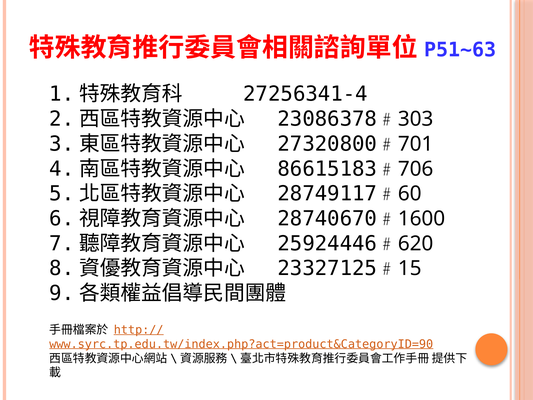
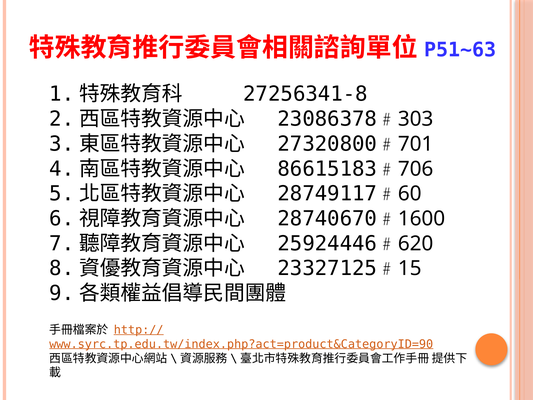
27256341-4: 27256341-4 -> 27256341-8
